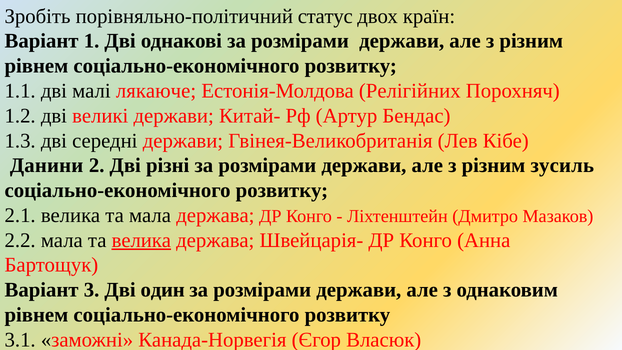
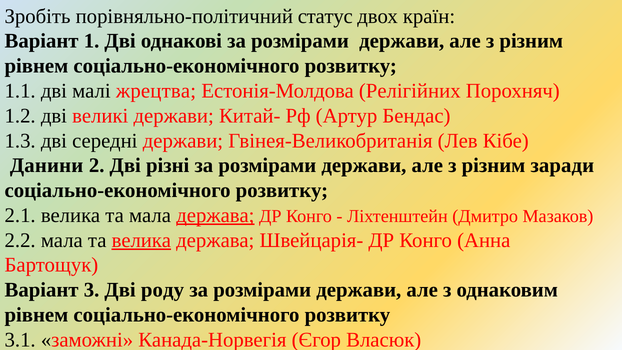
лякаюче: лякаюче -> жрецтва
зусиль: зусиль -> заради
держава at (215, 215) underline: none -> present
один: один -> роду
